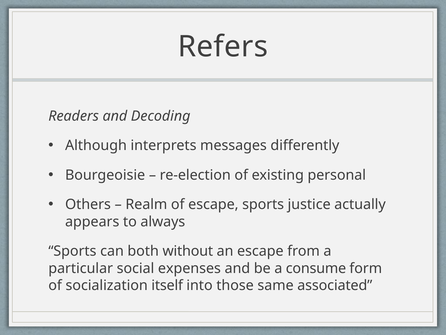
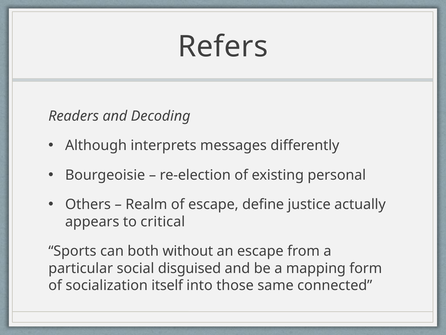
escape sports: sports -> define
always: always -> critical
expenses: expenses -> disguised
consume: consume -> mapping
associated: associated -> connected
